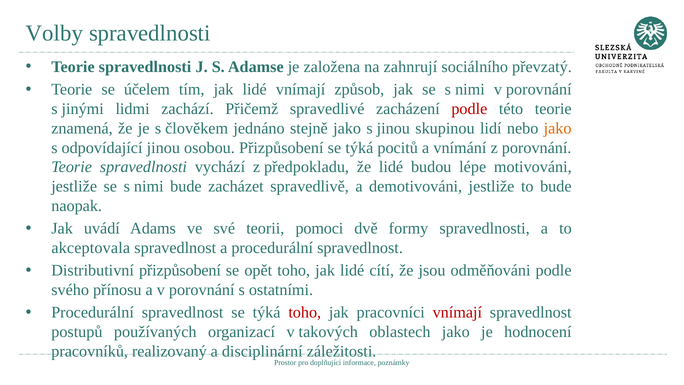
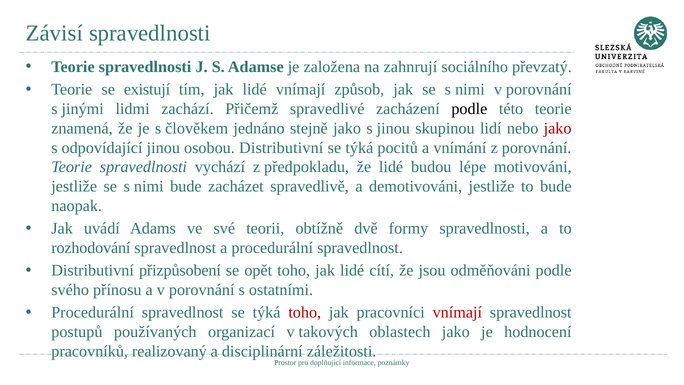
Volby: Volby -> Závisí
účelem: účelem -> existují
podle at (469, 109) colour: red -> black
jako at (558, 128) colour: orange -> red
osobou Přizpůsobení: Přizpůsobení -> Distributivní
pomoci: pomoci -> obtížně
akceptovala: akceptovala -> rozhodování
